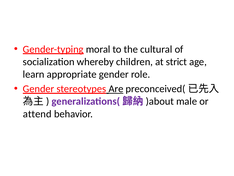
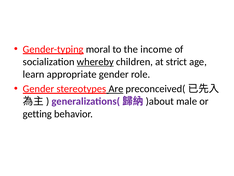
cultural: cultural -> income
whereby underline: none -> present
attend: attend -> getting
